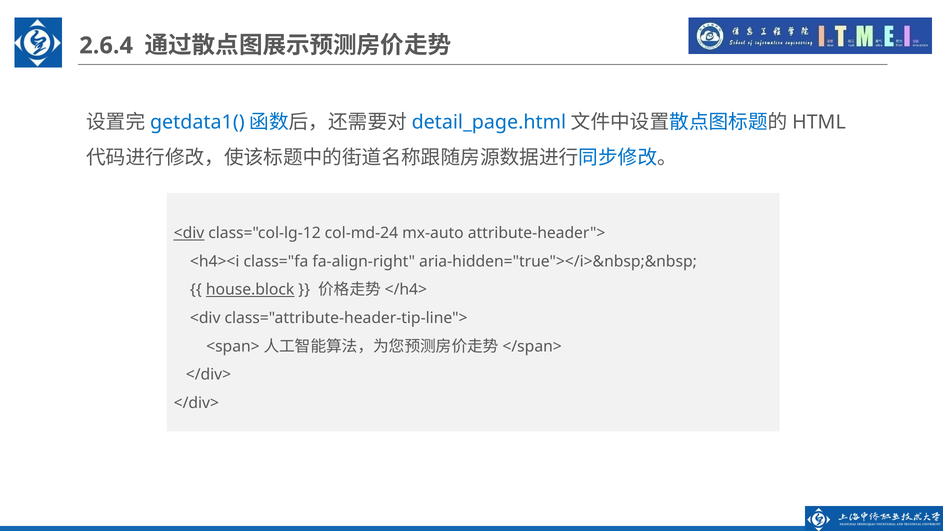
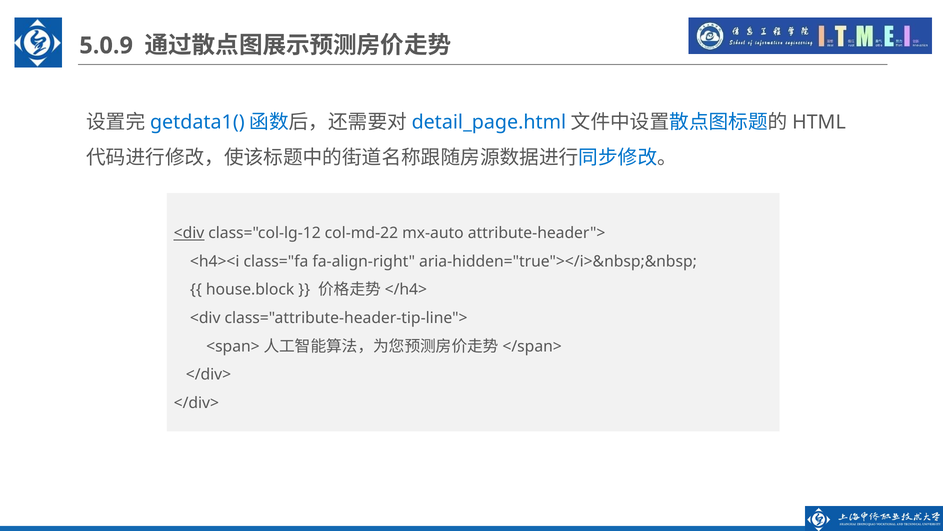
2.6.4: 2.6.4 -> 5.0.9
col-md-24: col-md-24 -> col-md-22
house.block underline: present -> none
